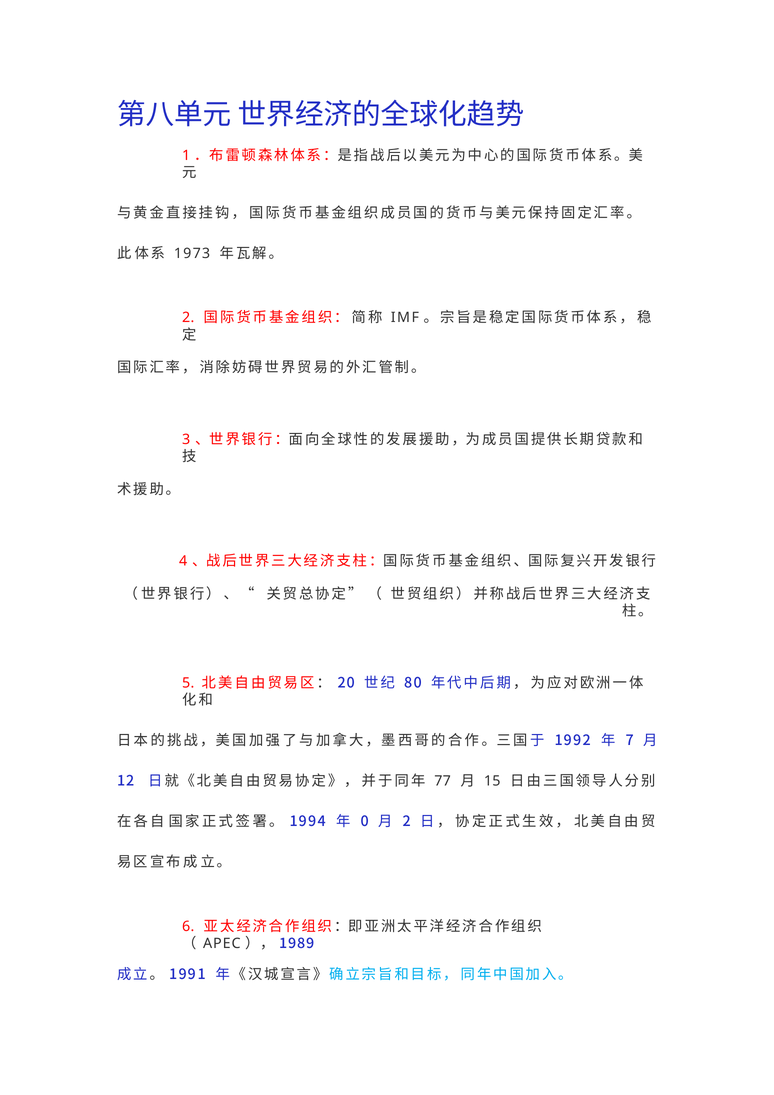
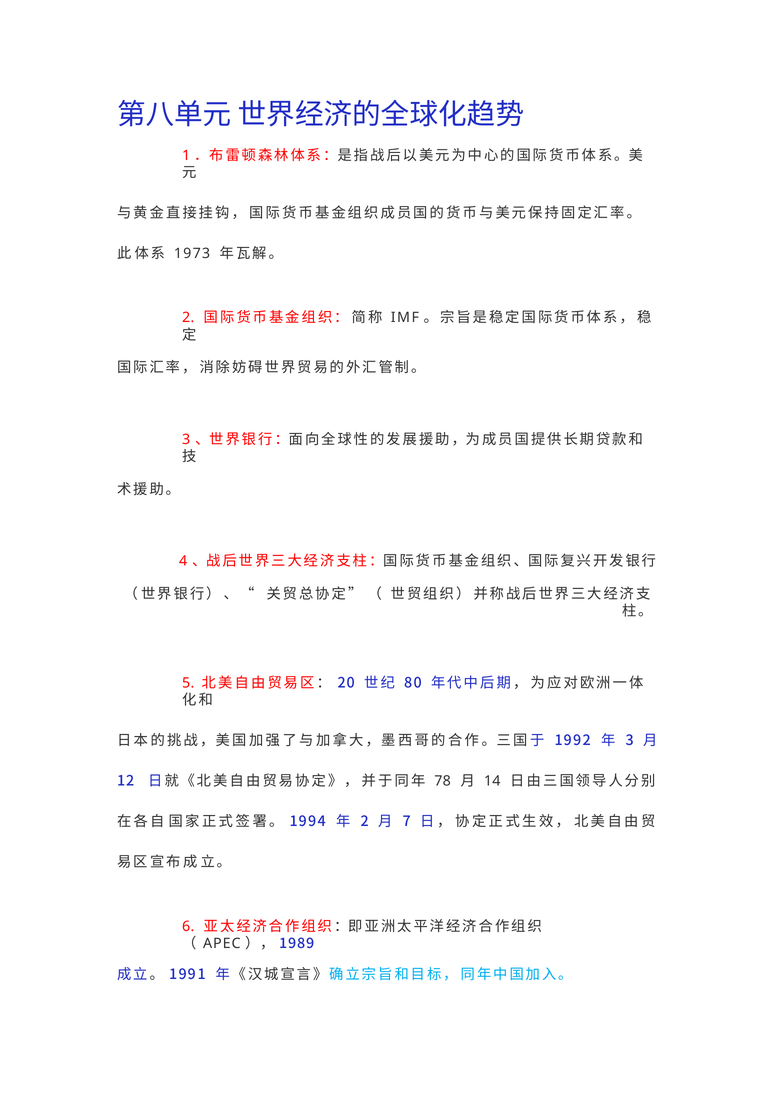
7 at (630, 741): 7 -> 3
77: 77 -> 78
15: 15 -> 14
0 at (365, 822): 0 -> 2
2 at (407, 822): 2 -> 7
